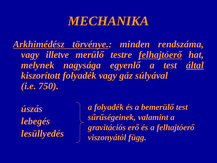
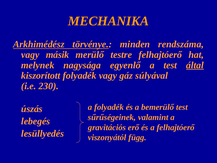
illetve: illetve -> másik
felhajtóerő at (160, 55) underline: present -> none
750: 750 -> 230
